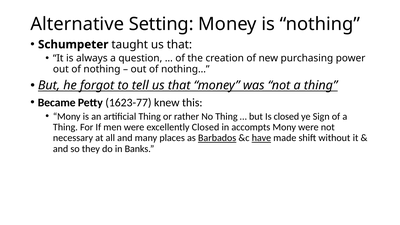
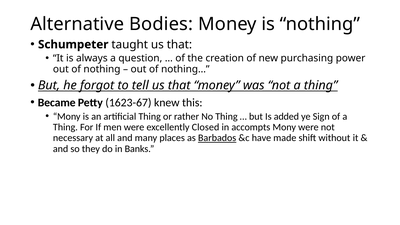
Setting: Setting -> Bodies
1623-77: 1623-77 -> 1623-67
Is closed: closed -> added
have underline: present -> none
